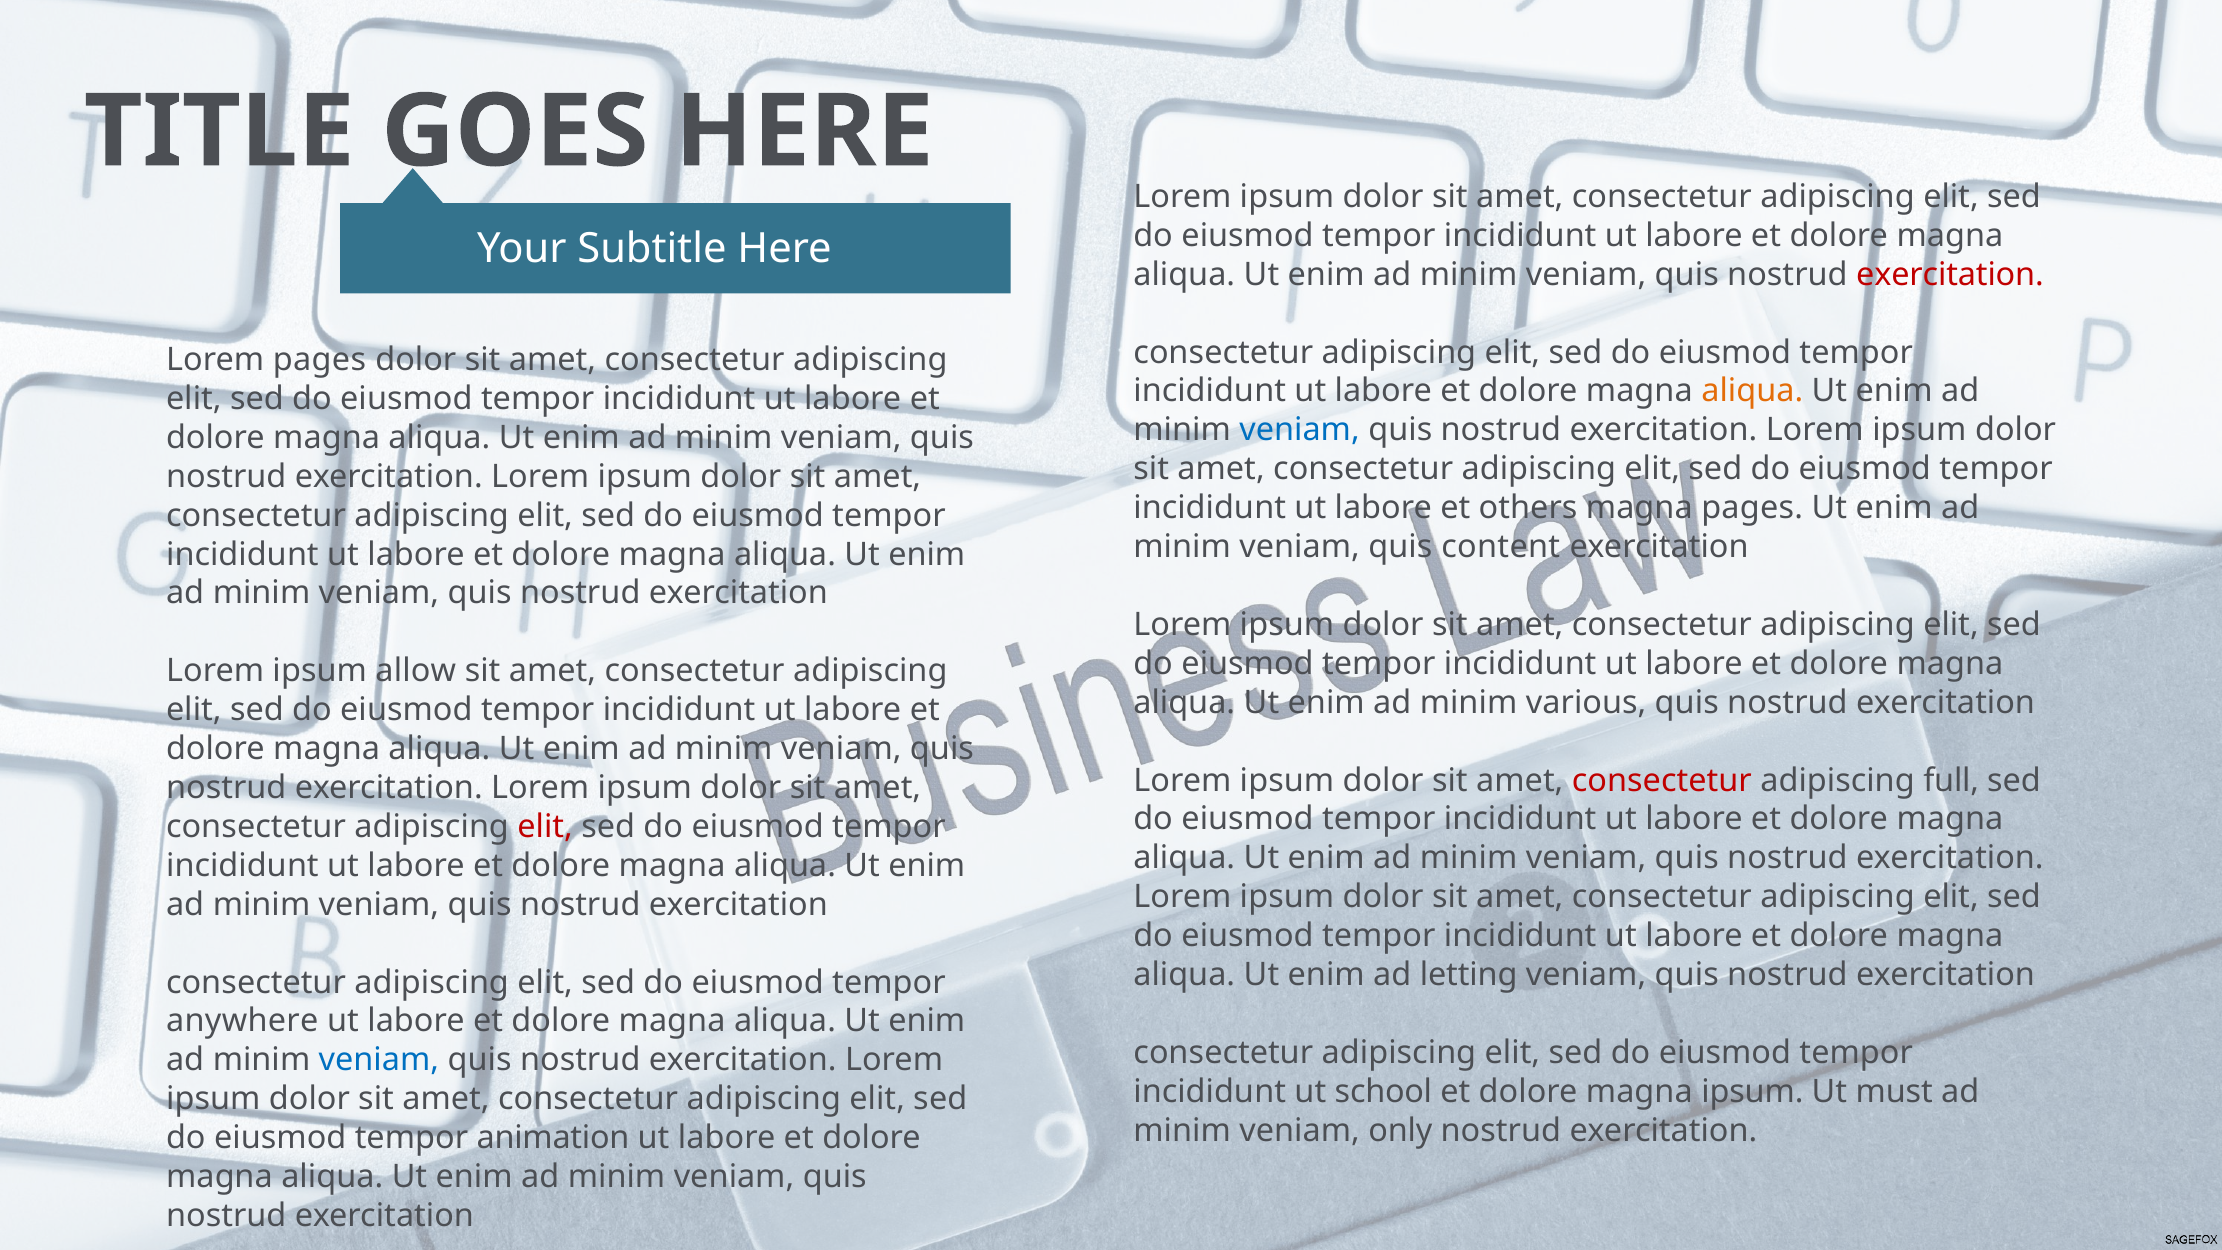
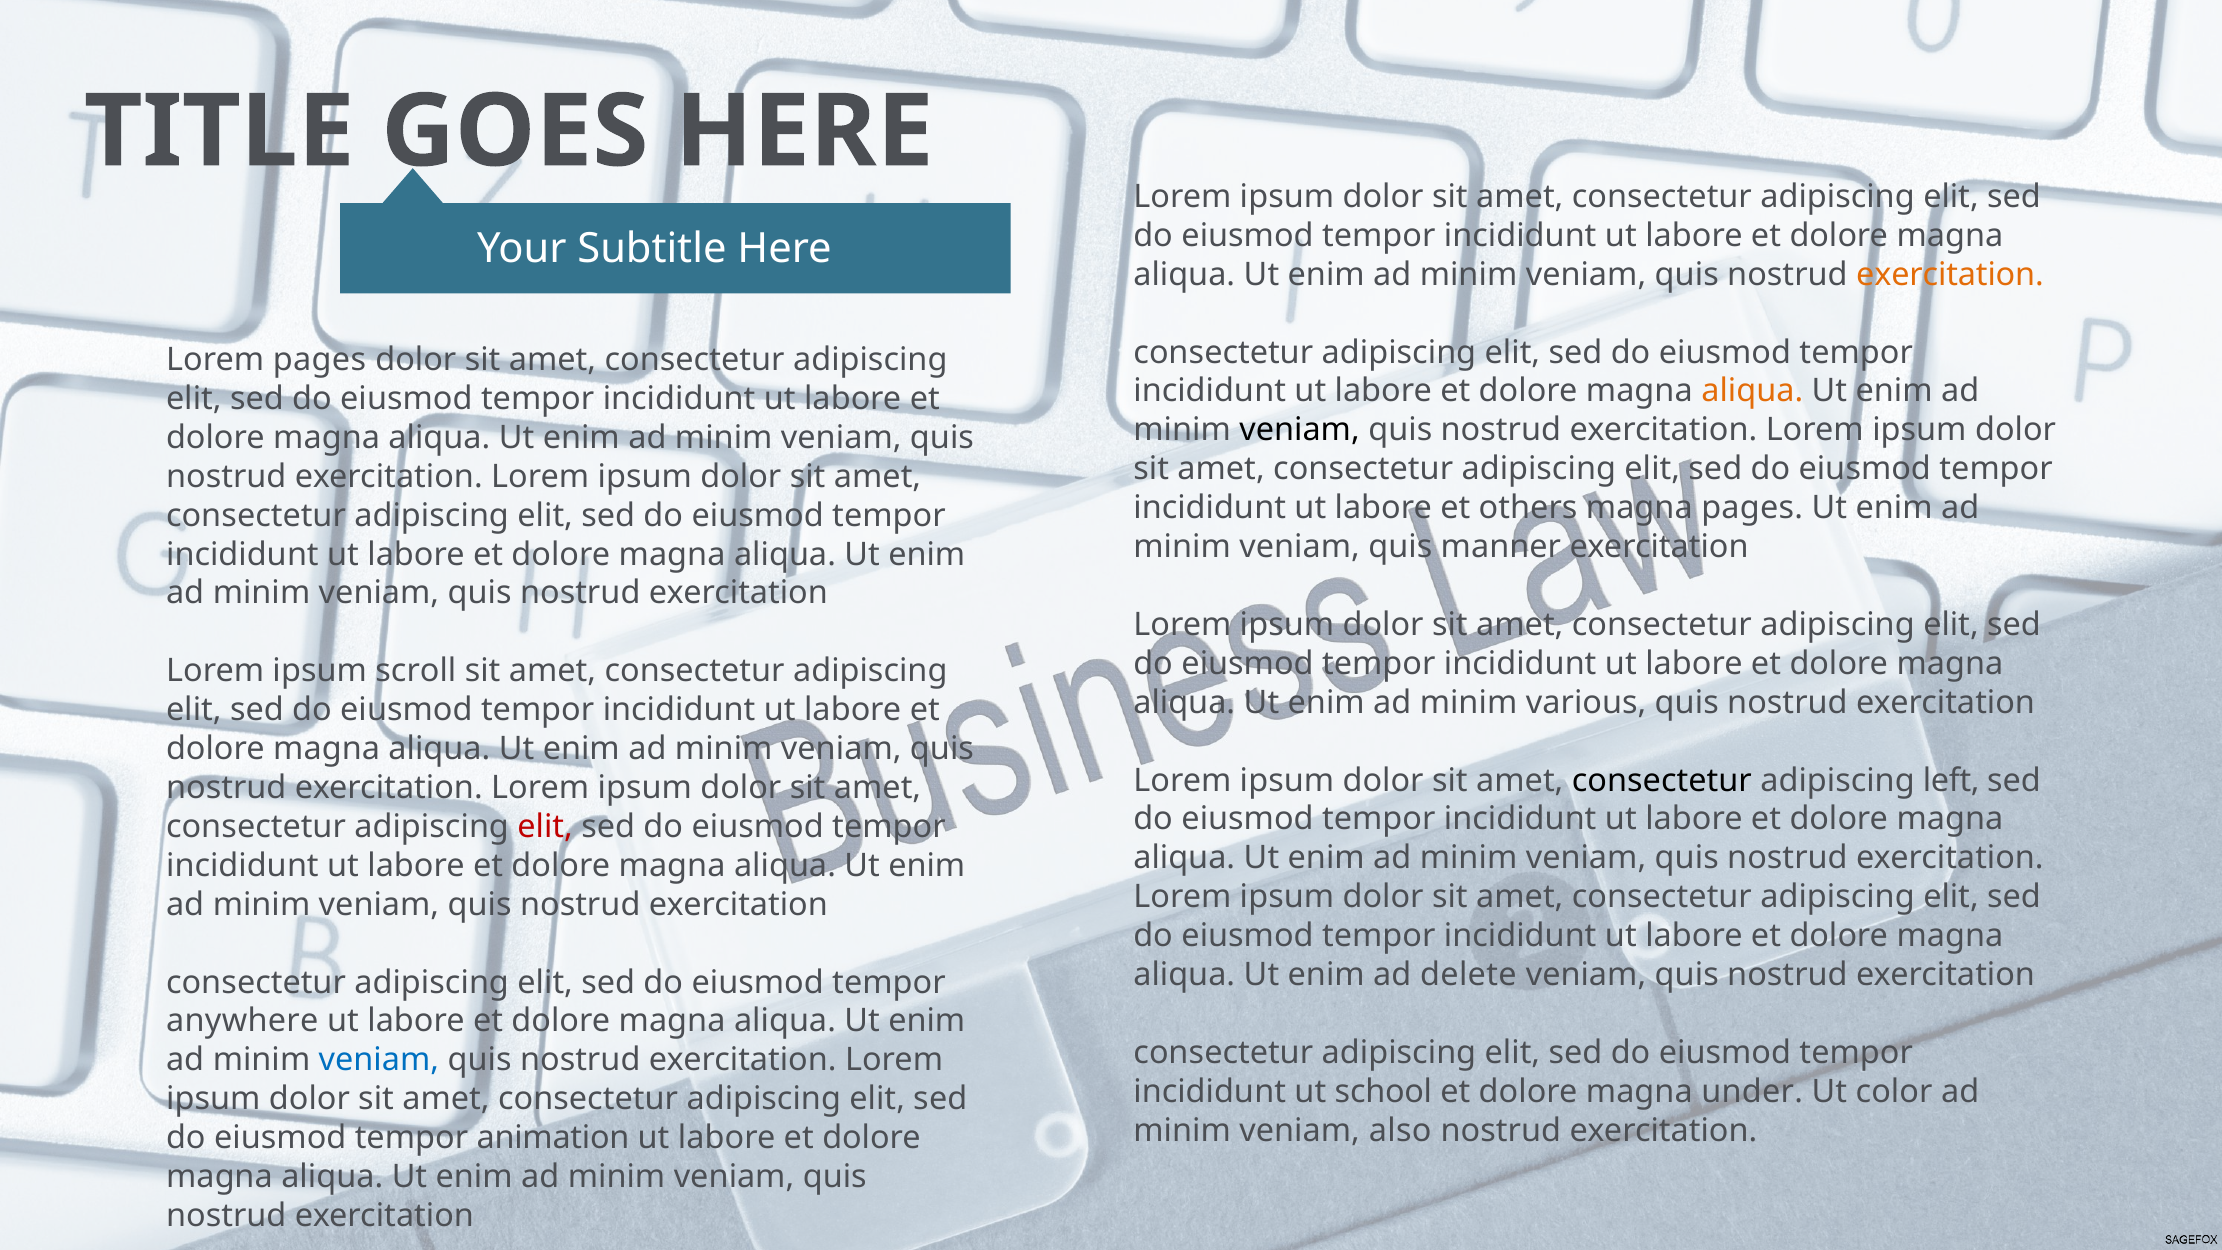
exercitation at (1950, 275) colour: red -> orange
veniam at (1300, 430) colour: blue -> black
content: content -> manner
allow: allow -> scroll
consectetur at (1662, 780) colour: red -> black
full: full -> left
letting: letting -> delete
magna ipsum: ipsum -> under
must: must -> color
only: only -> also
